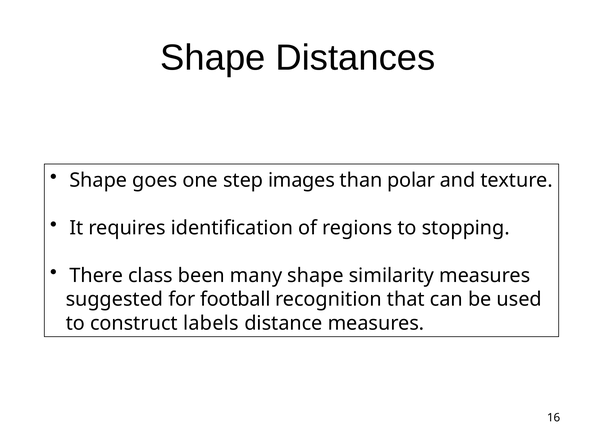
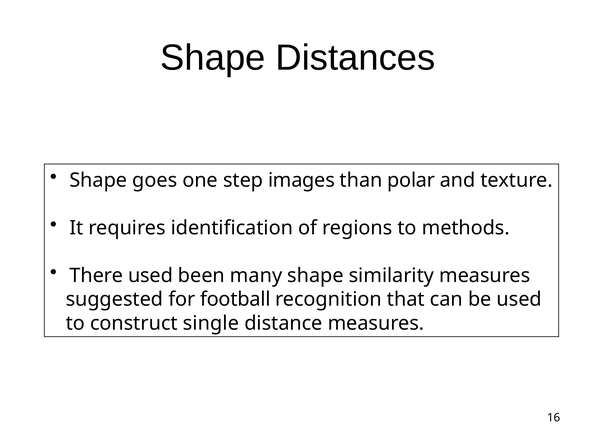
stopping: stopping -> methods
There class: class -> used
labels: labels -> single
